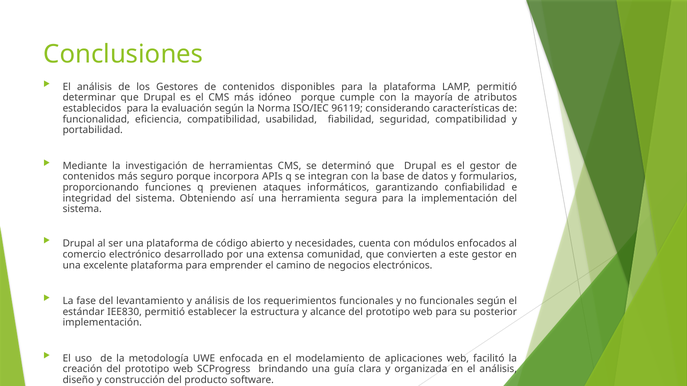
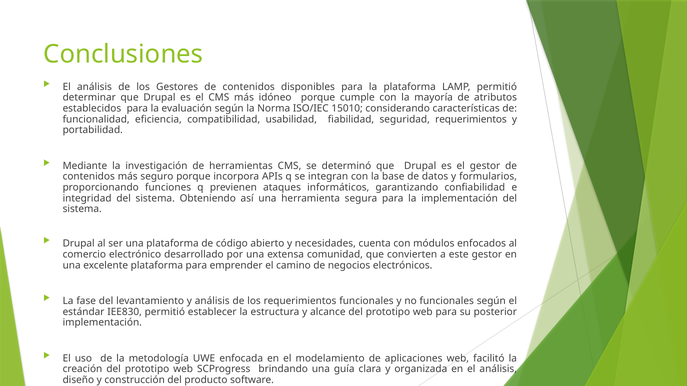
96119: 96119 -> 15010
seguridad compatibilidad: compatibilidad -> requerimientos
